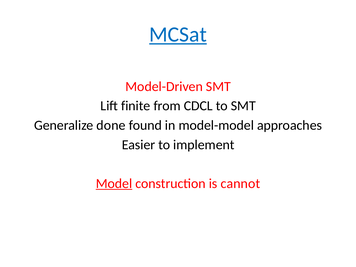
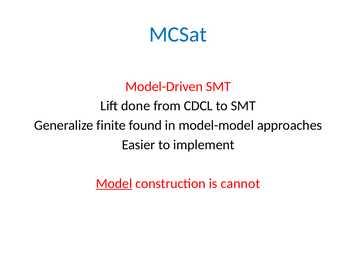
MCSat underline: present -> none
finite: finite -> done
done: done -> finite
